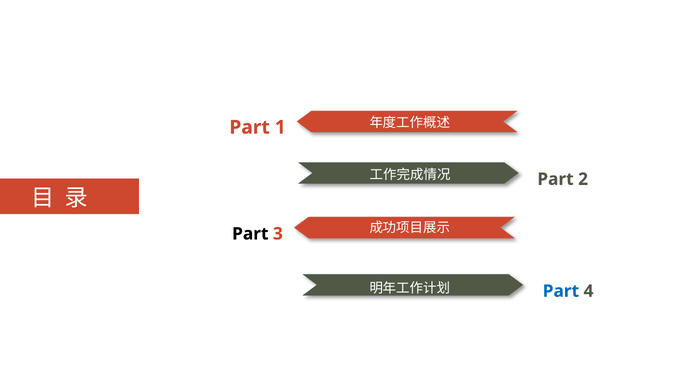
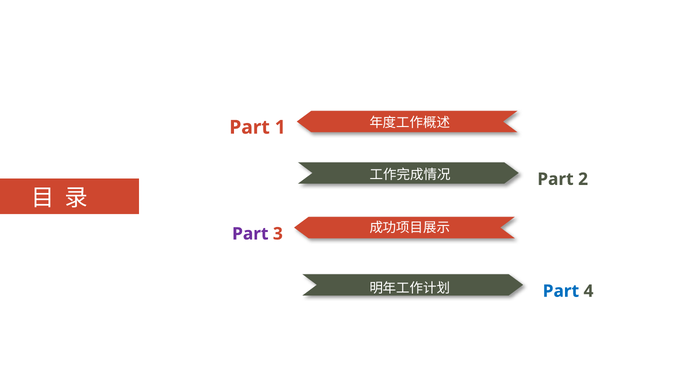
Part at (250, 233) colour: black -> purple
